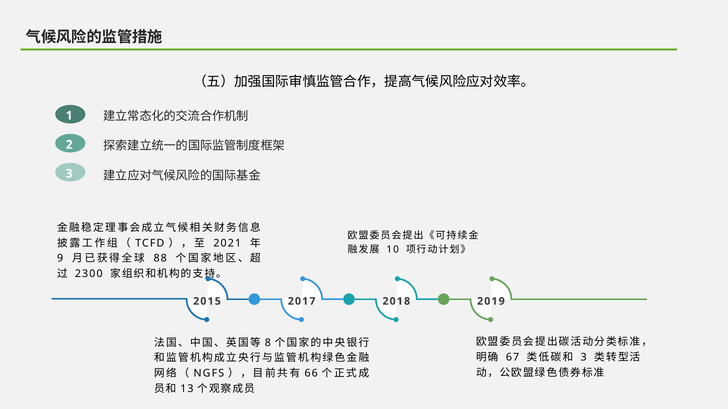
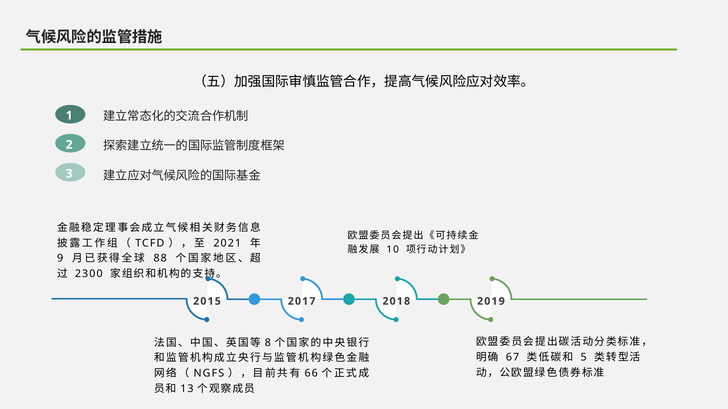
3 at (584, 358): 3 -> 5
